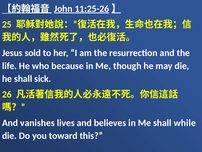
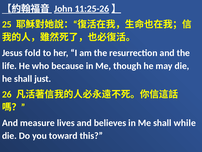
sold: sold -> fold
sick: sick -> just
vanishes: vanishes -> measure
